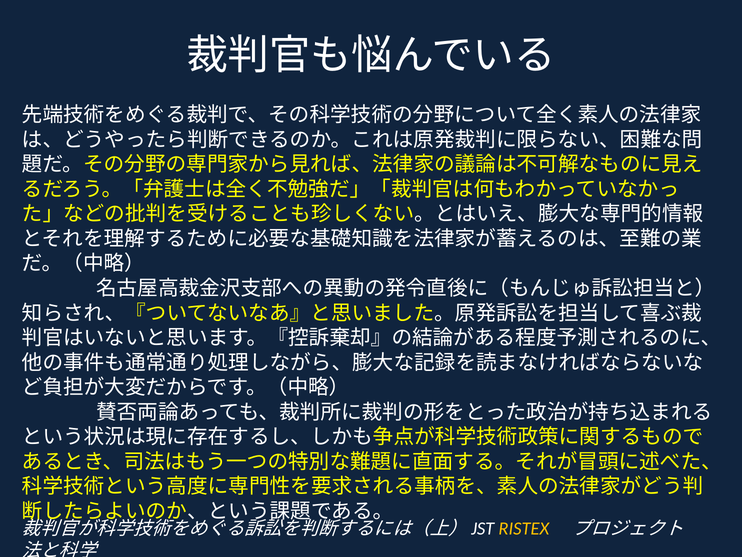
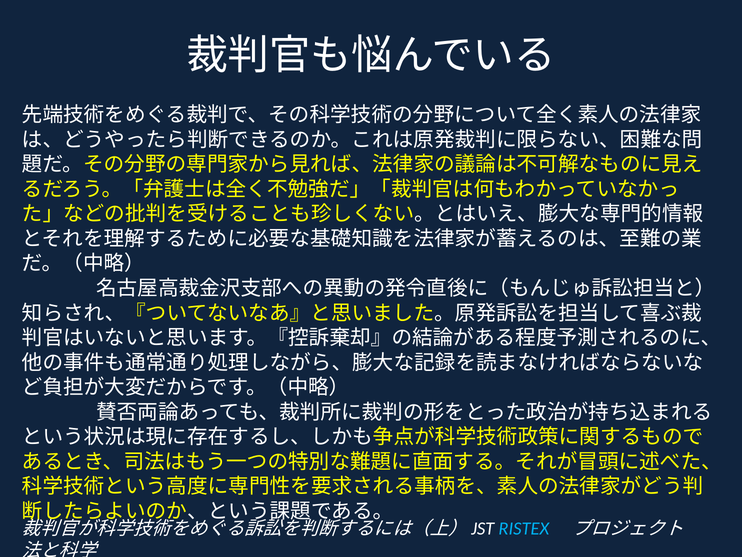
RISTEX colour: yellow -> light blue
